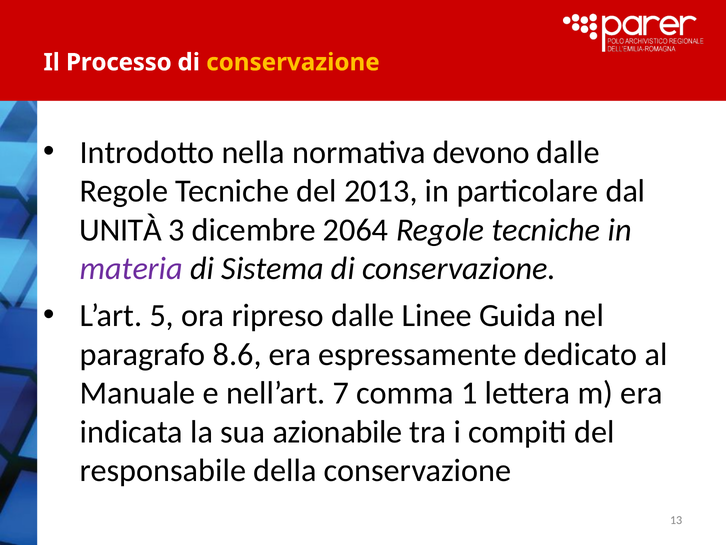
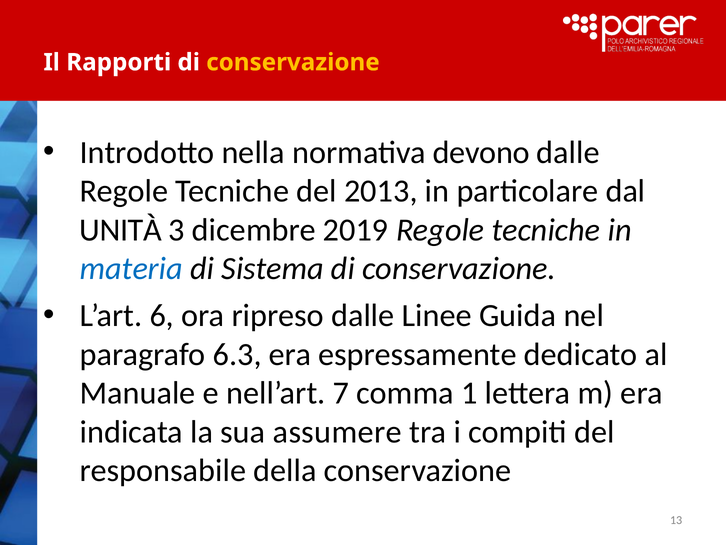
Processo: Processo -> Rapporti
2064: 2064 -> 2019
materia colour: purple -> blue
5: 5 -> 6
8.6: 8.6 -> 6.3
azionabile: azionabile -> assumere
